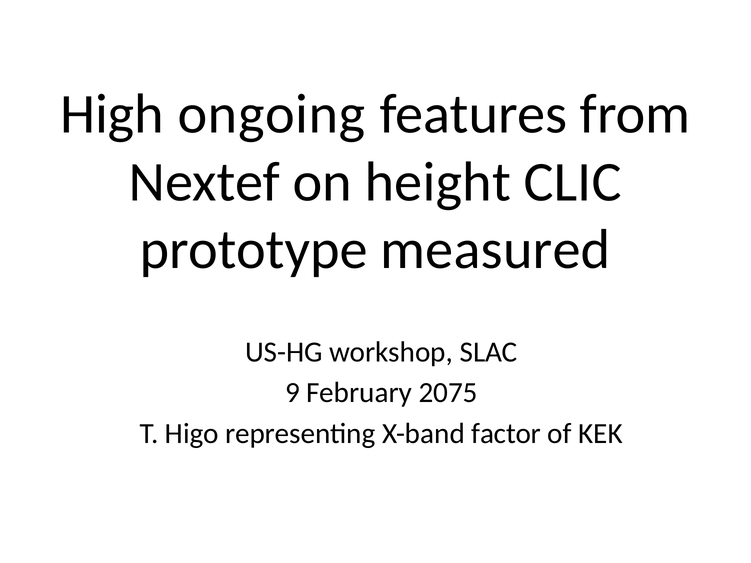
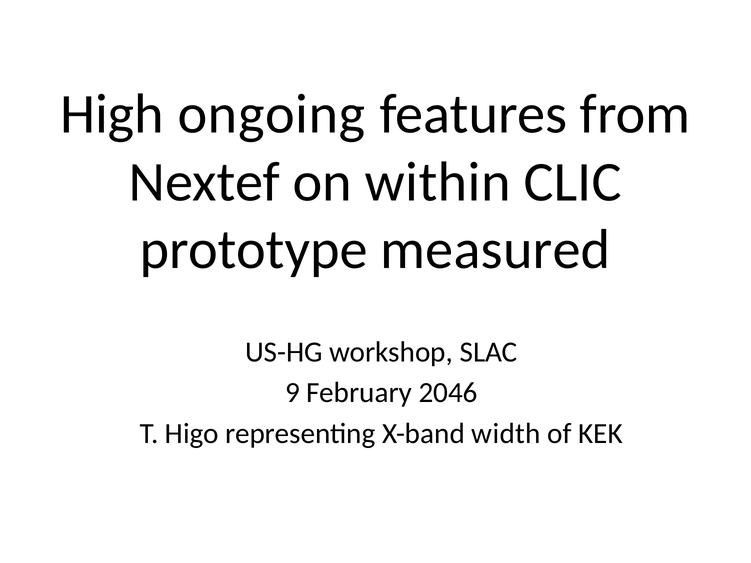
height: height -> within
2075: 2075 -> 2046
factor: factor -> width
